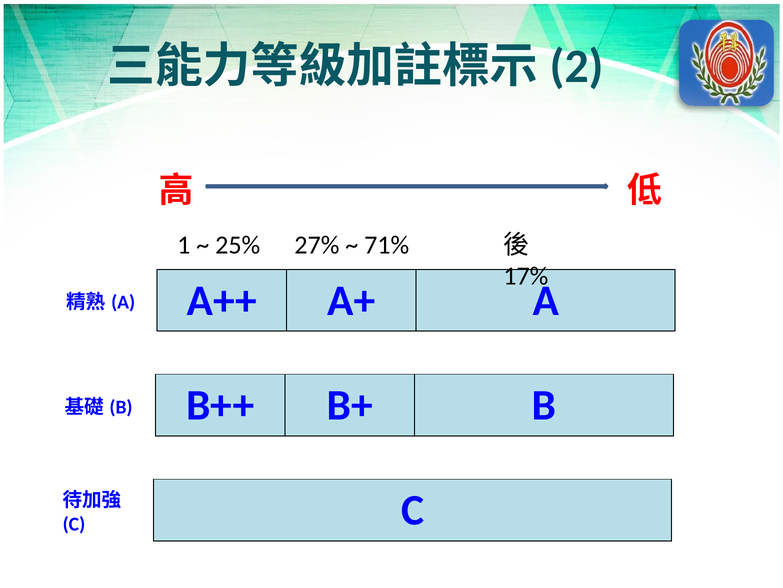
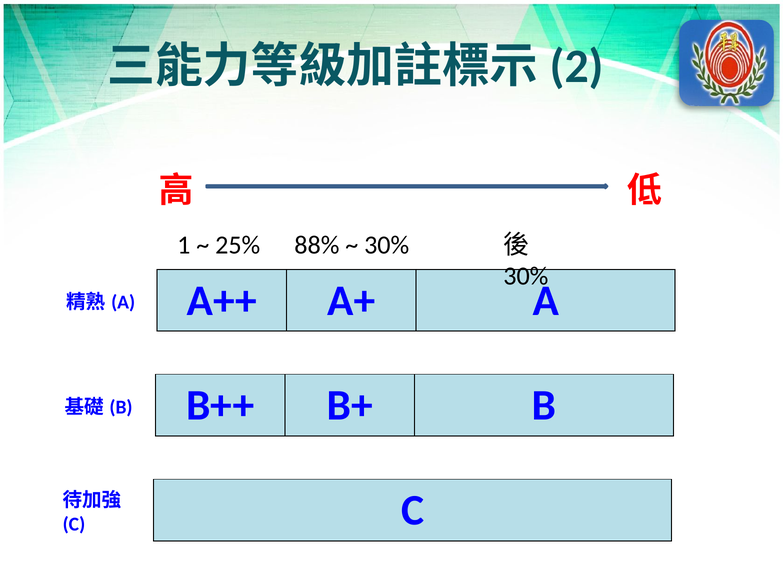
27%: 27% -> 88%
71% at (387, 245): 71% -> 30%
17% at (526, 276): 17% -> 30%
